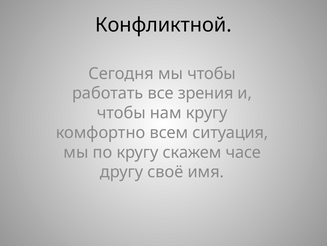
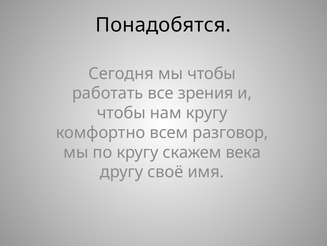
Конфликтной: Конфликтной -> Понадобятся
ситуация: ситуация -> разговор
часе: часе -> века
